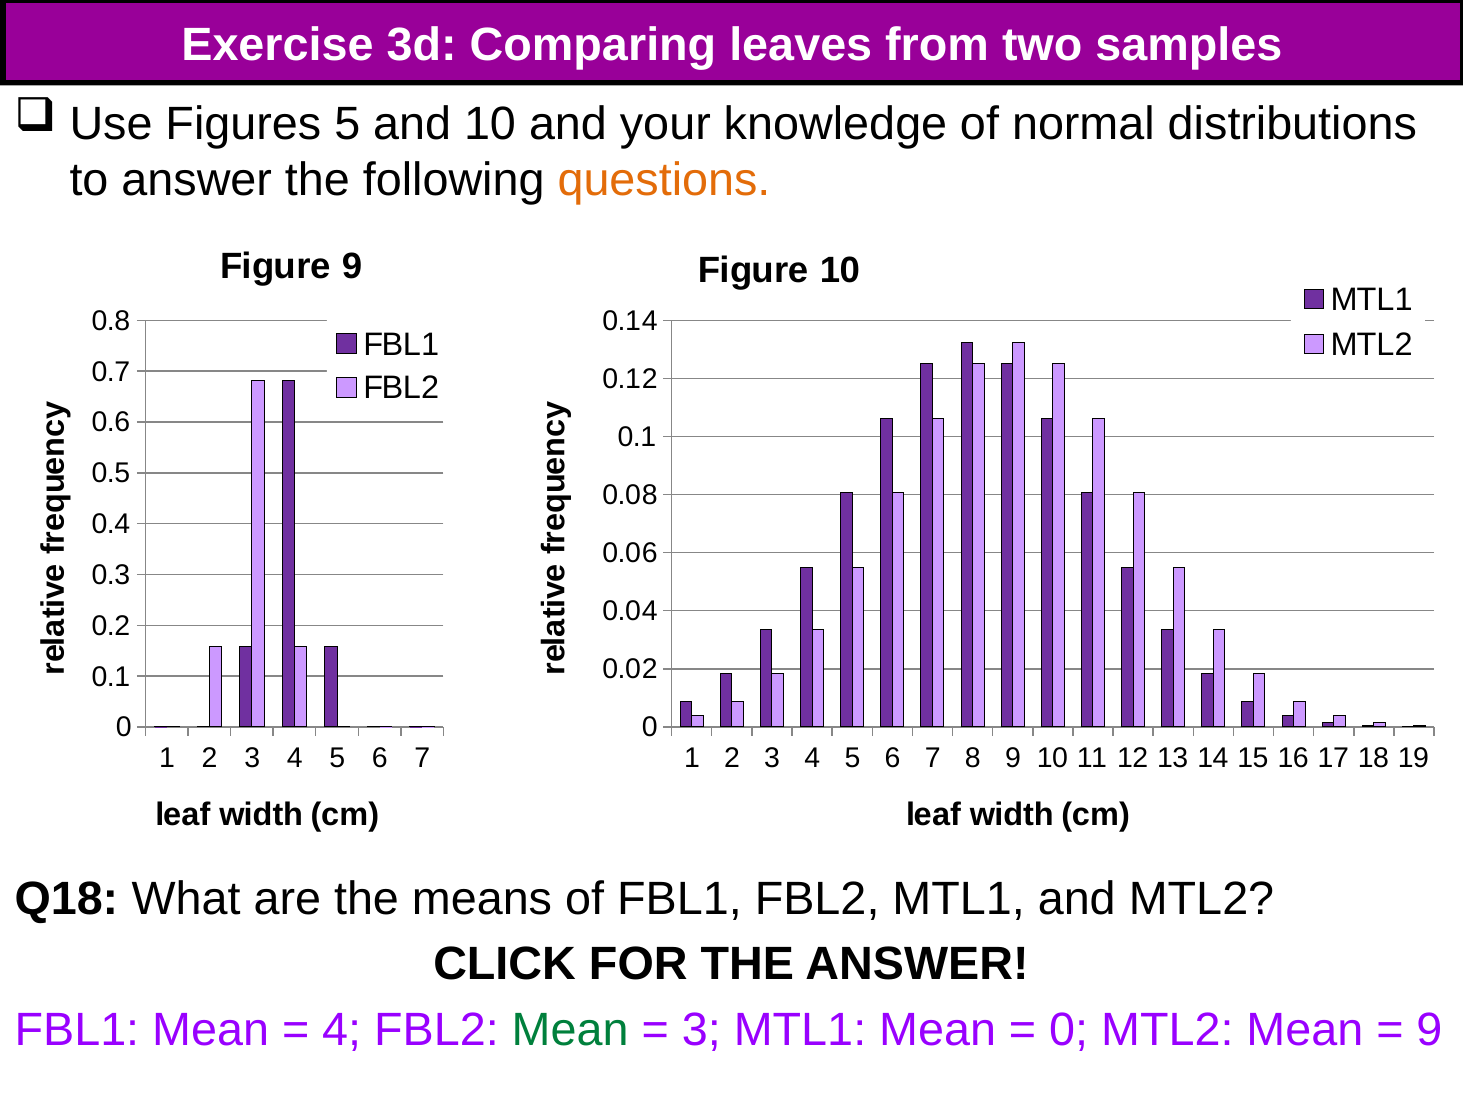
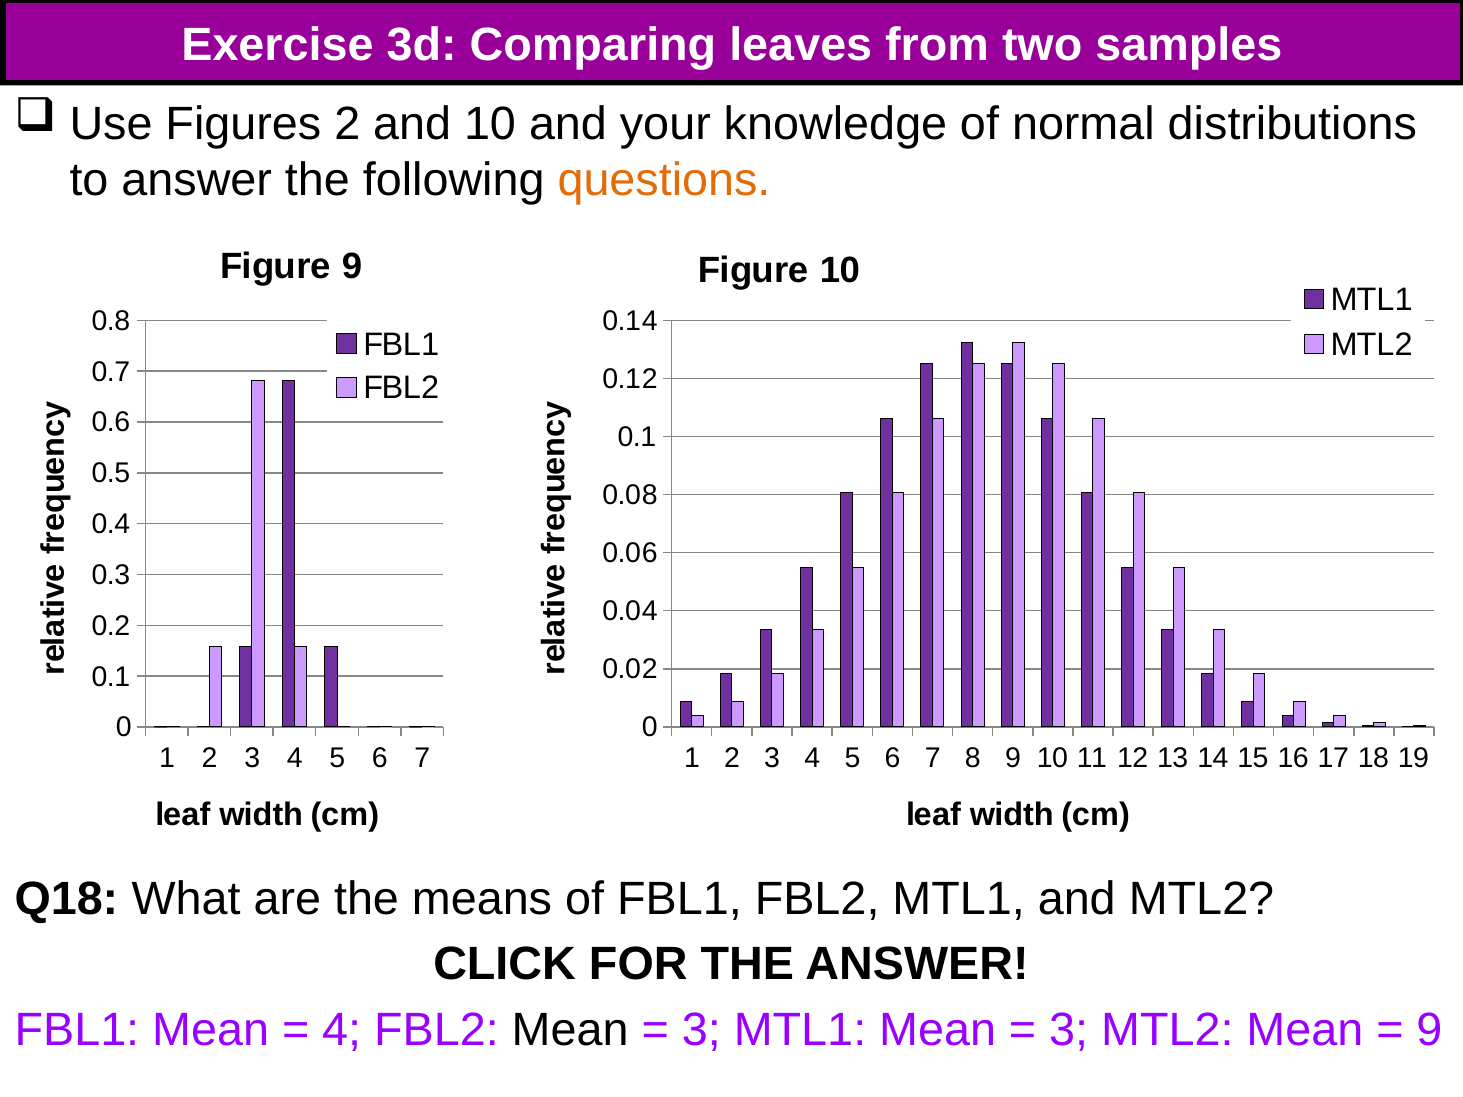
Figures 5: 5 -> 2
Mean at (570, 1030) colour: green -> black
0 at (1069, 1030): 0 -> 3
